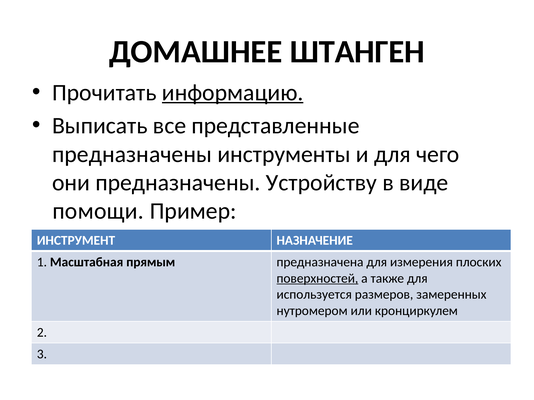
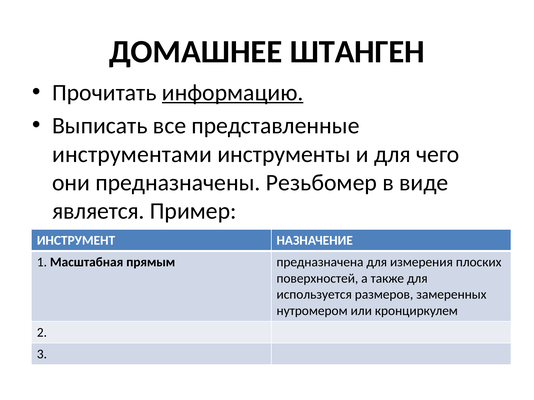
предназначены at (132, 154): предназначены -> инструментами
Устройству: Устройству -> Резьбомер
помощи: помощи -> является
поверхностей underline: present -> none
